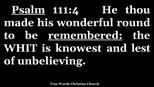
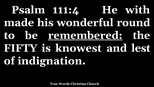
Psalm underline: present -> none
thou: thou -> with
WHIT: WHIT -> FIFTY
unbelieving: unbelieving -> indignation
